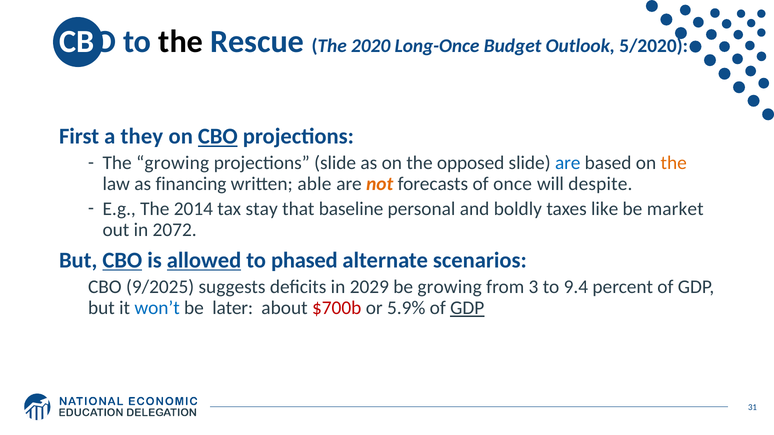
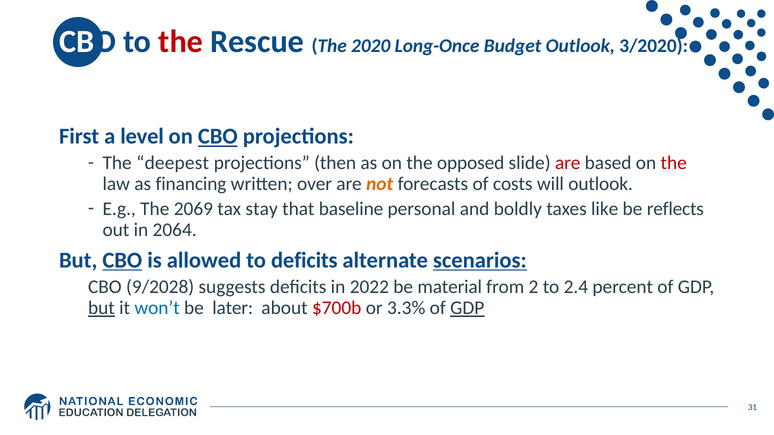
the at (181, 42) colour: black -> red
5/2020: 5/2020 -> 3/2020
they: they -> level
The growing: growing -> deepest
projections slide: slide -> then
are at (568, 163) colour: blue -> red
the at (674, 163) colour: orange -> red
able: able -> over
once: once -> costs
will despite: despite -> outlook
2014: 2014 -> 2069
market: market -> reflects
2072: 2072 -> 2064
allowed underline: present -> none
to phased: phased -> deficits
scenarios underline: none -> present
9/2025: 9/2025 -> 9/2028
2029: 2029 -> 2022
be growing: growing -> material
3: 3 -> 2
9.4: 9.4 -> 2.4
but at (101, 308) underline: none -> present
5.9%: 5.9% -> 3.3%
